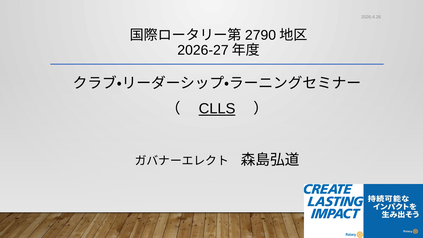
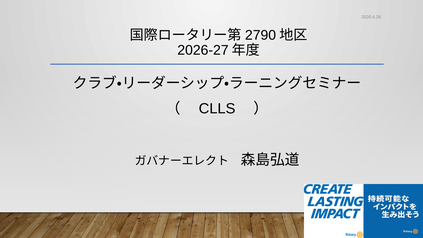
CLLS underline: present -> none
